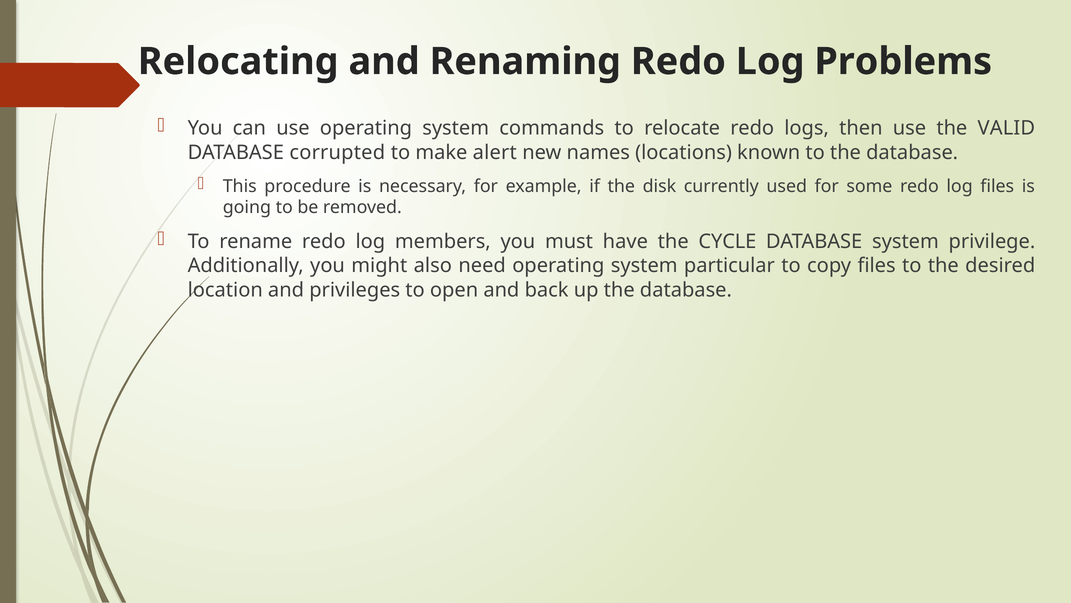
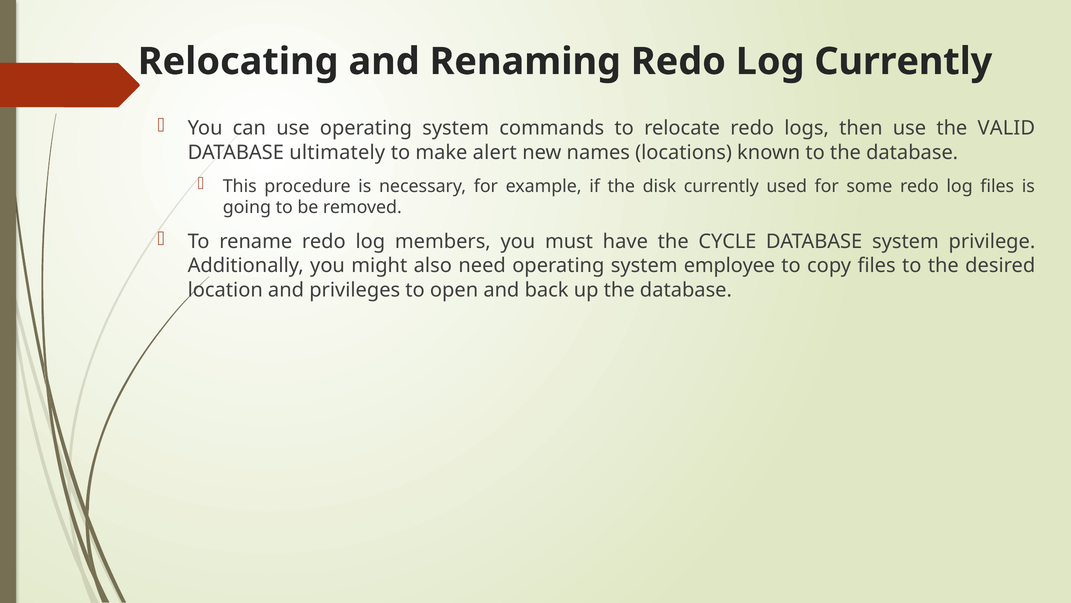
Log Problems: Problems -> Currently
corrupted: corrupted -> ultimately
particular: particular -> employee
